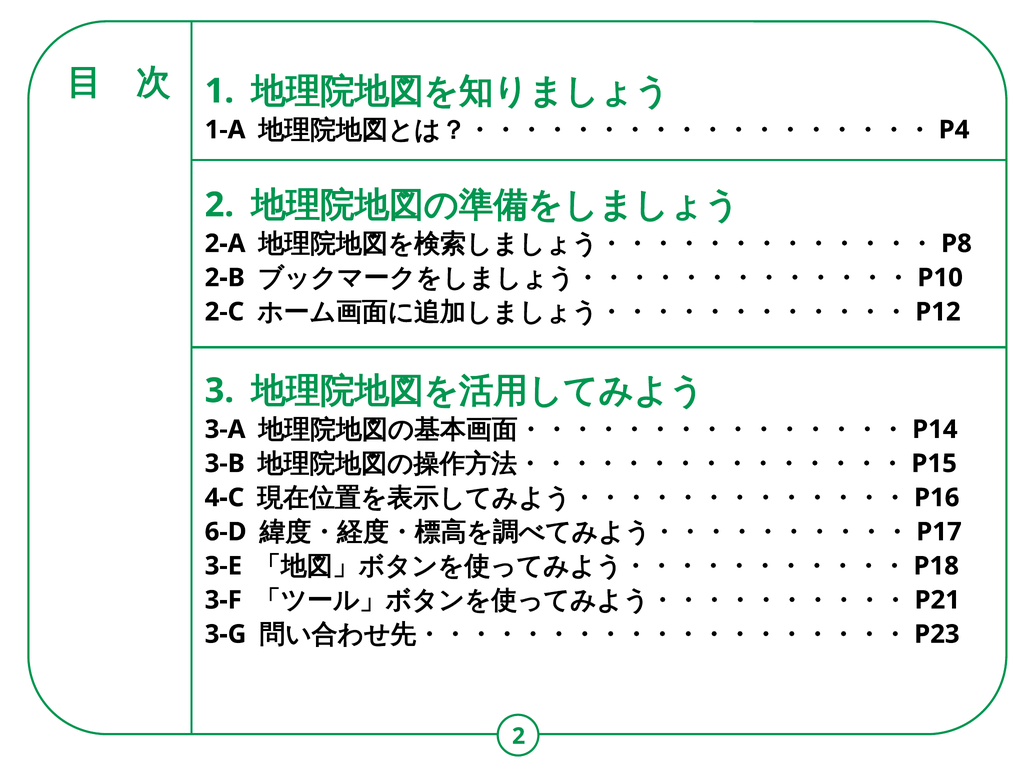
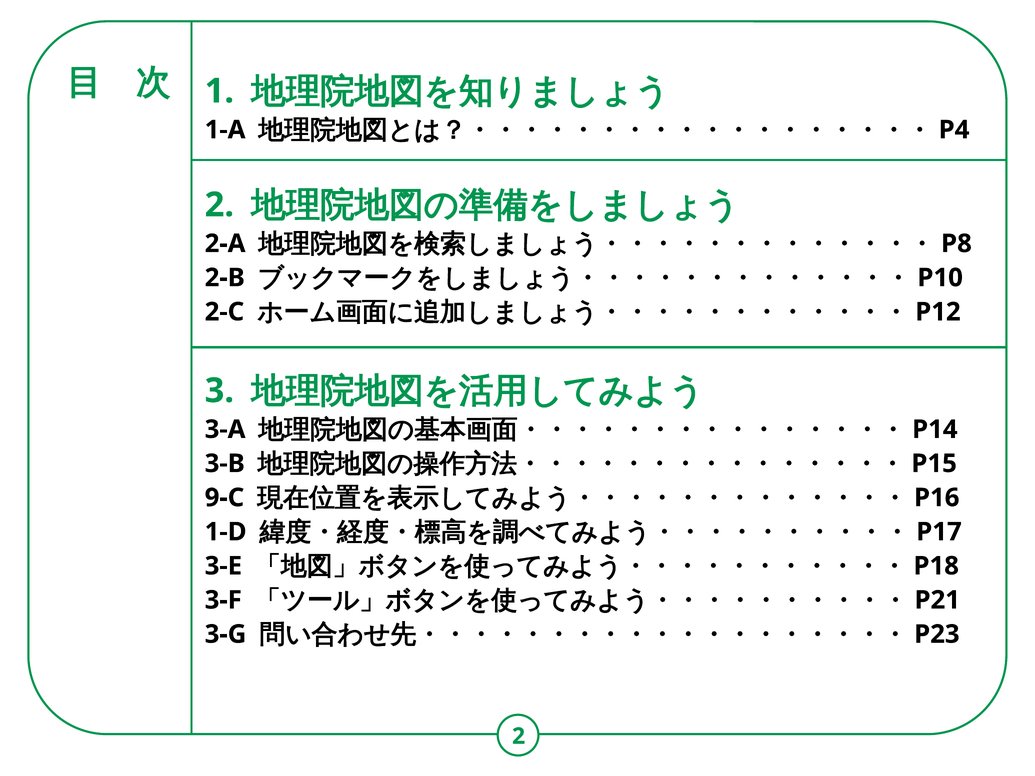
4-C: 4-C -> 9-C
6-D: 6-D -> 1-D
